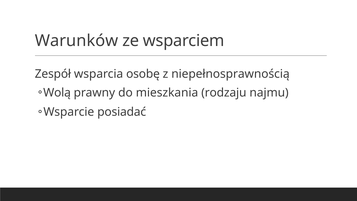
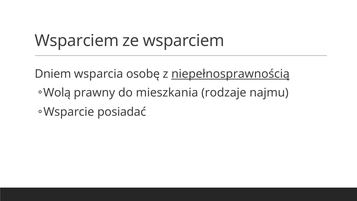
Warunków at (77, 41): Warunków -> Wsparciem
Zespół: Zespół -> Dniem
niepełnosprawnością underline: none -> present
rodzaju: rodzaju -> rodzaje
